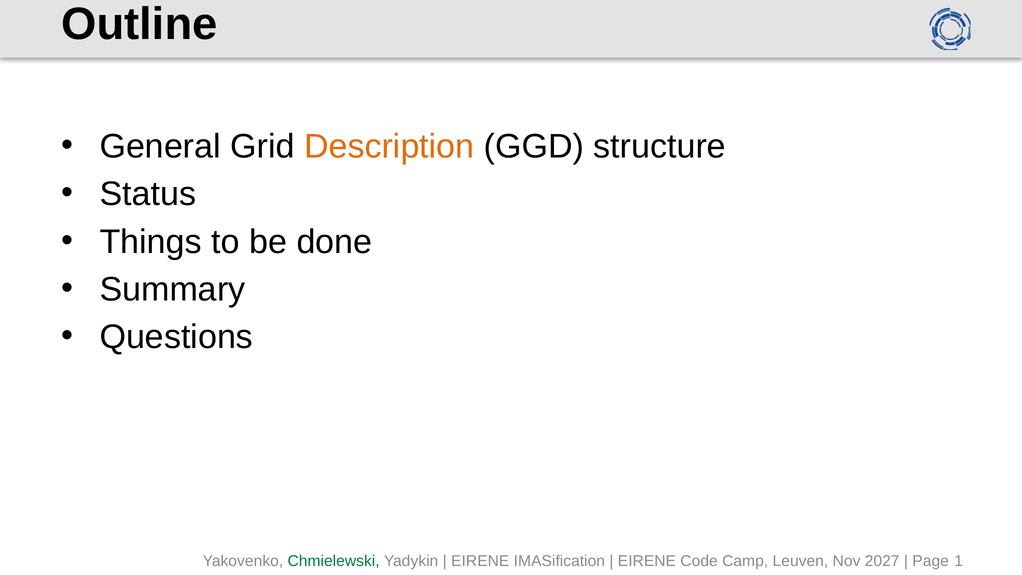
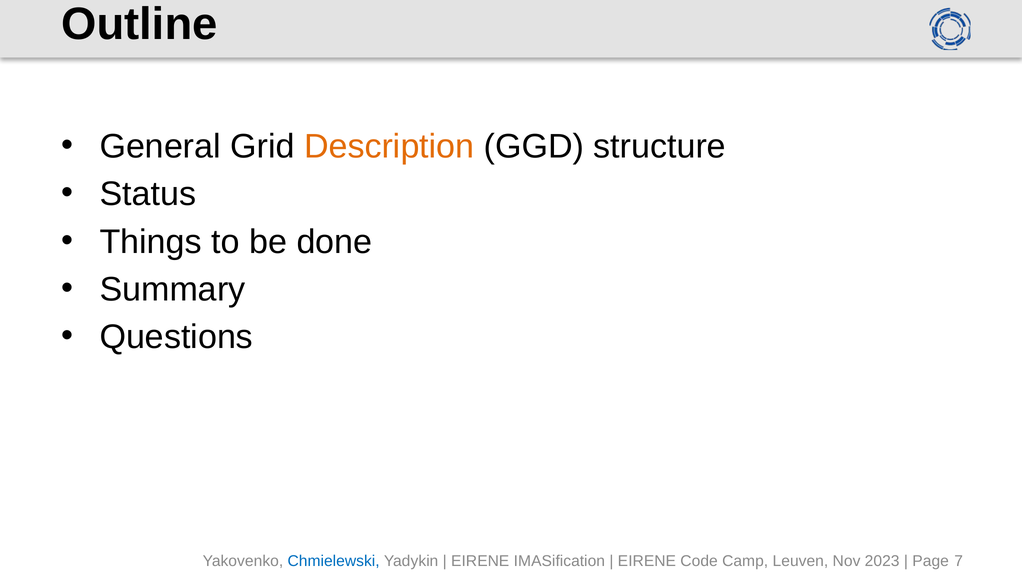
Chmielewski colour: green -> blue
2027: 2027 -> 2023
1: 1 -> 7
